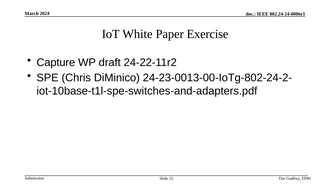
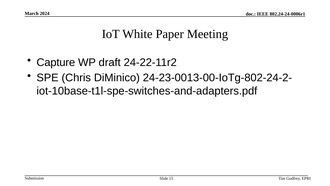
Exercise: Exercise -> Meeting
